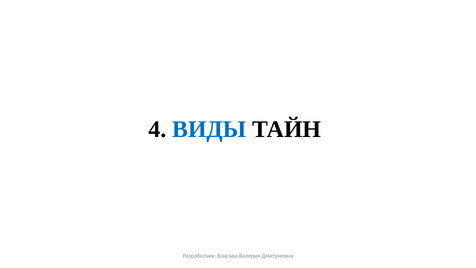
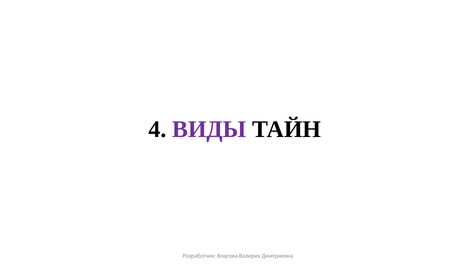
ВИДЫ colour: blue -> purple
